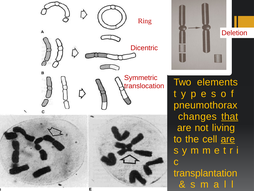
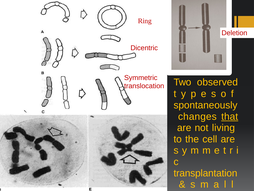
elements: elements -> observed
pneumothorax: pneumothorax -> spontaneously
are at (228, 139) underline: present -> none
